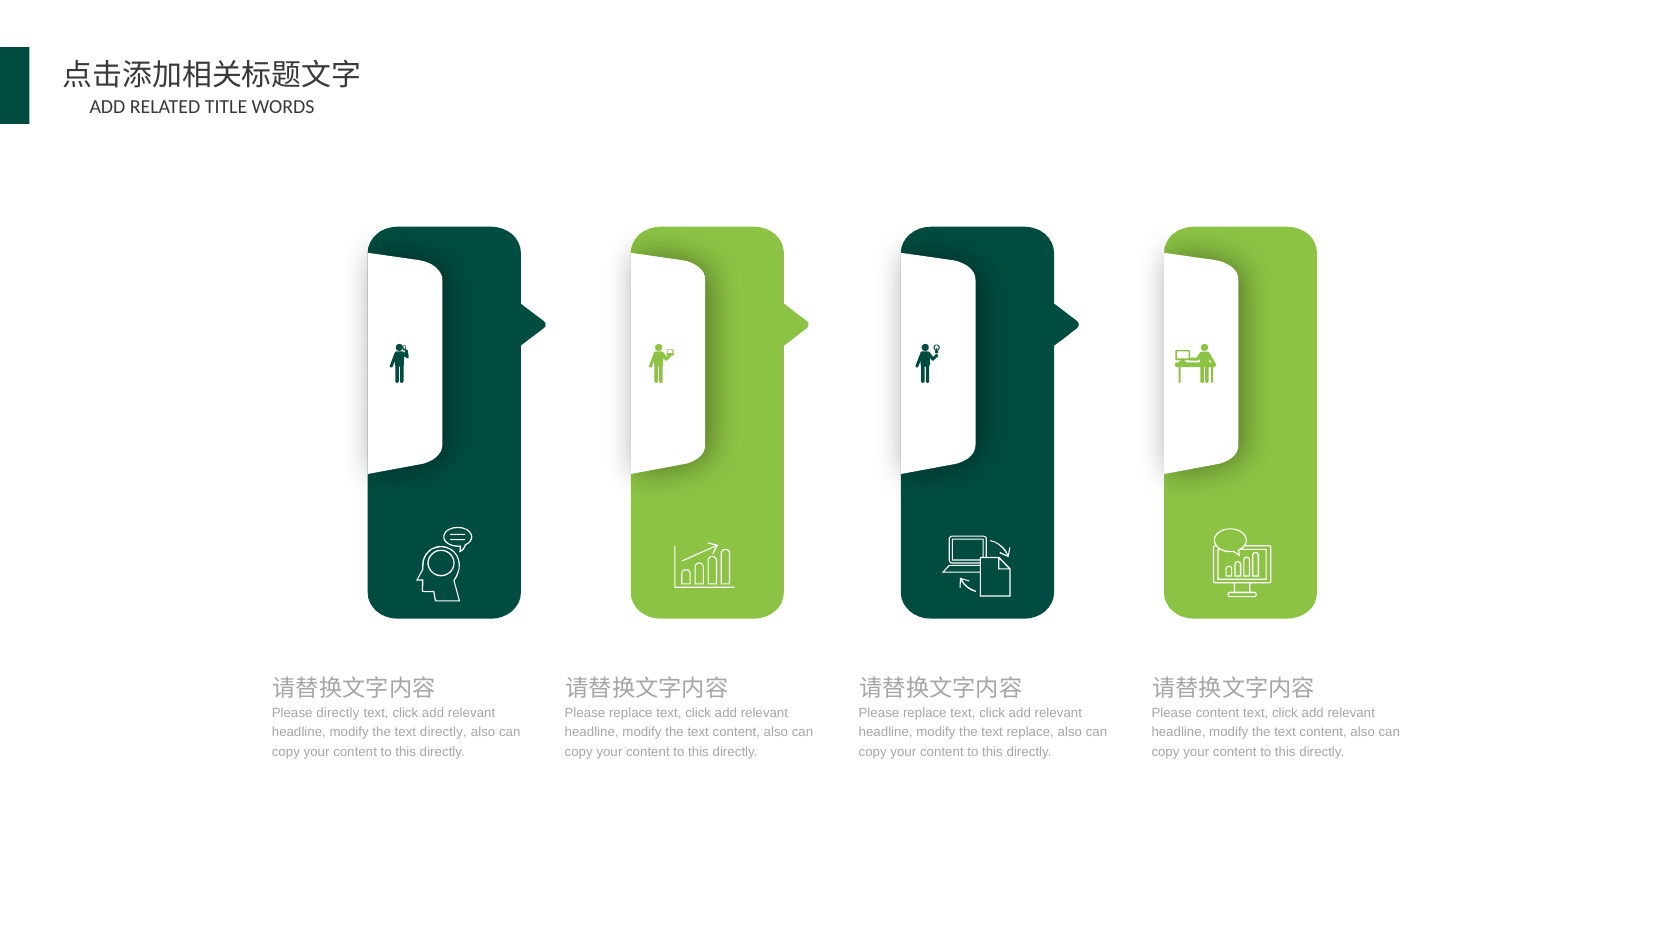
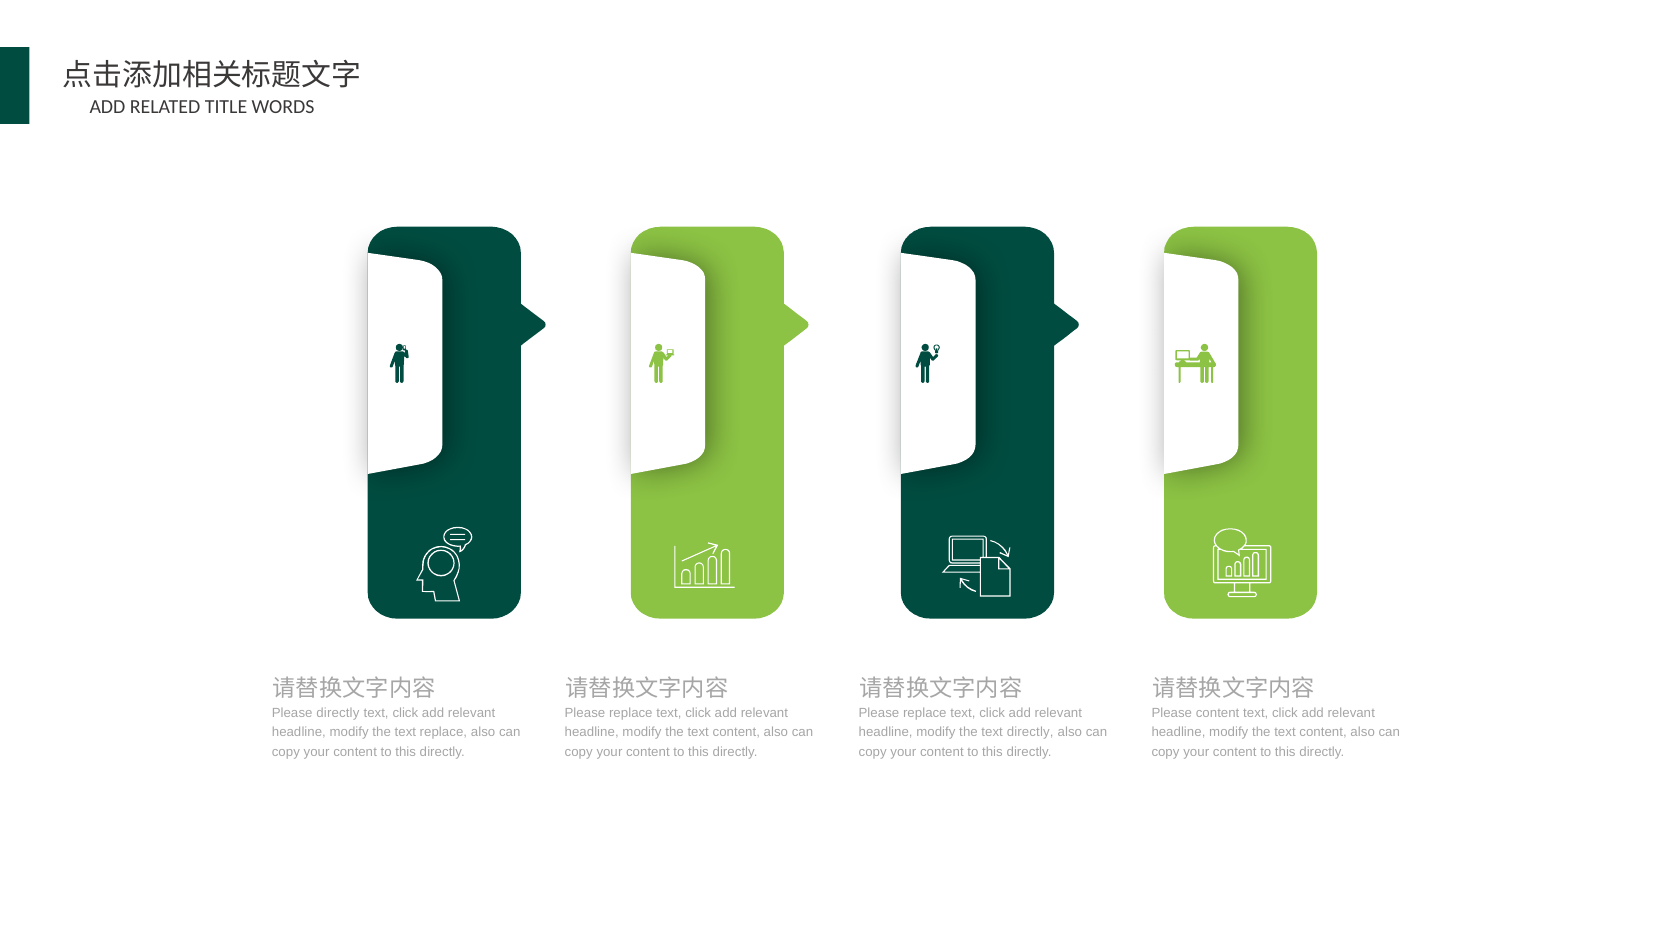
text directly: directly -> replace
text replace: replace -> directly
